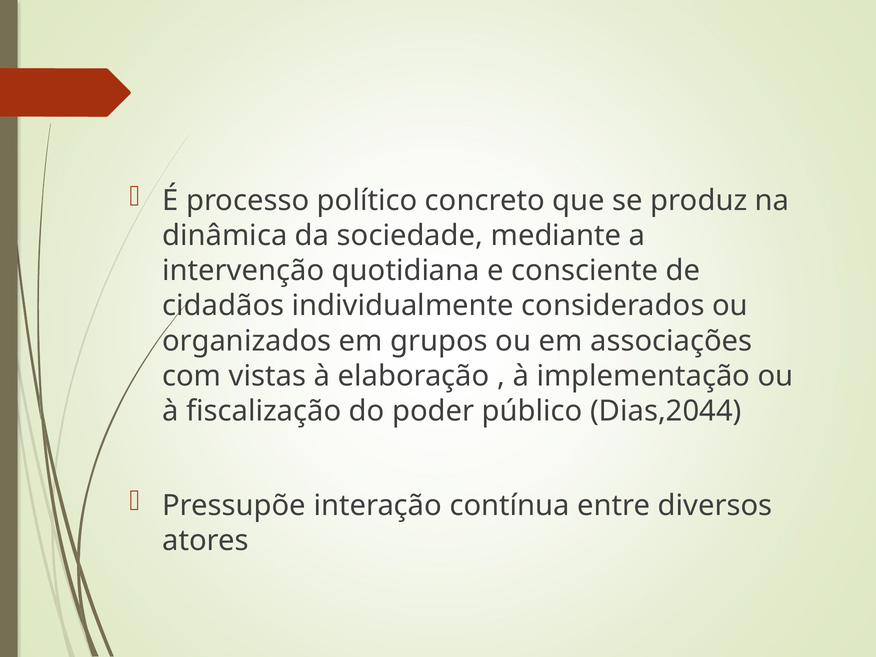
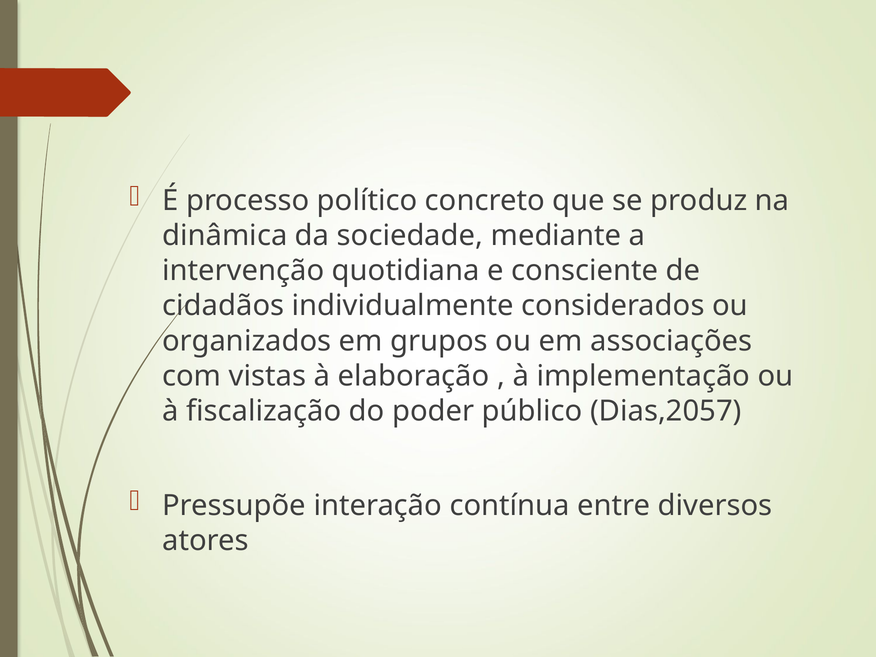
Dias,2044: Dias,2044 -> Dias,2057
